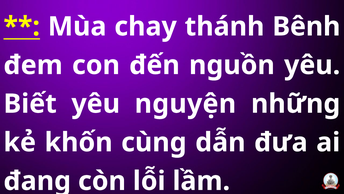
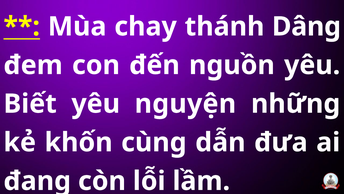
Bênh: Bênh -> Dâng
